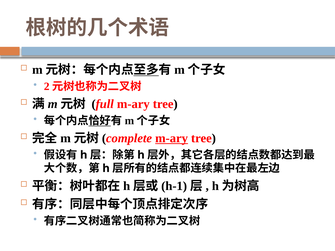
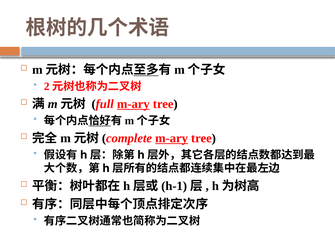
m-ary at (133, 104) underline: none -> present
